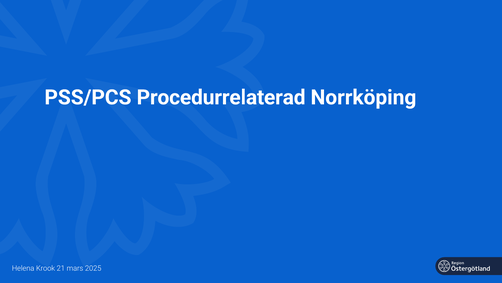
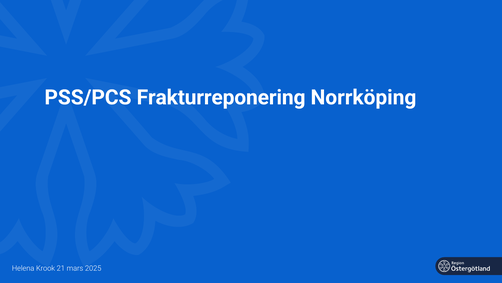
Procedurrelaterad: Procedurrelaterad -> Frakturreponering
